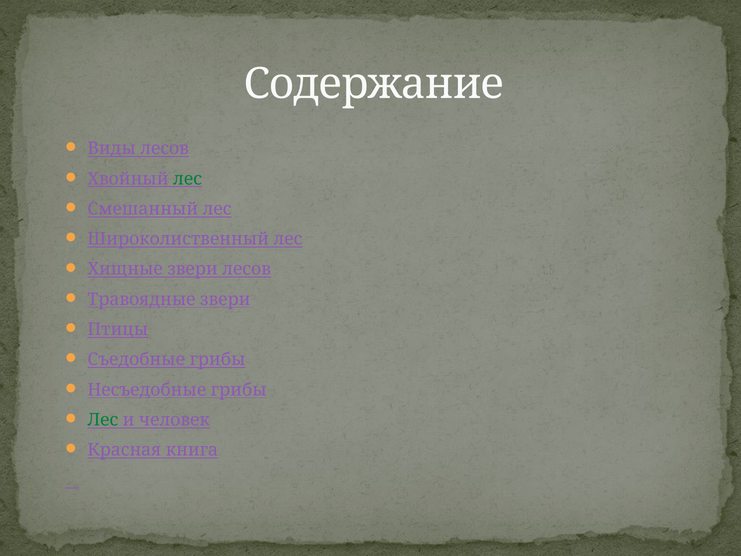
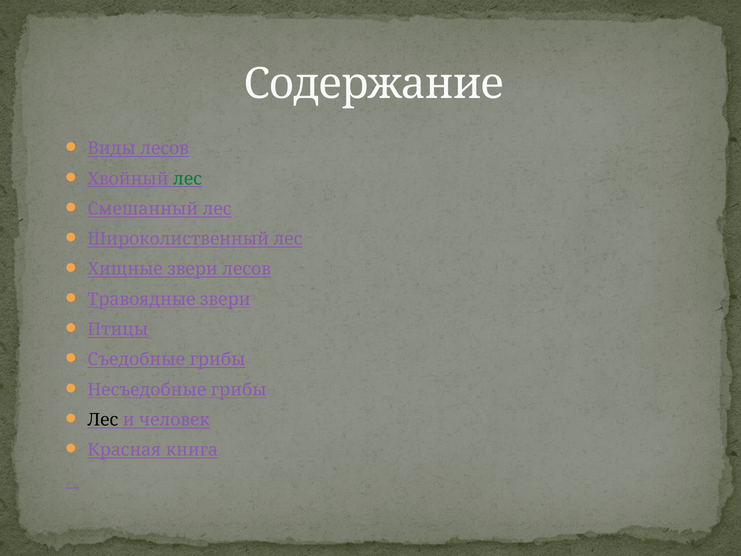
Лес at (103, 420) colour: green -> black
